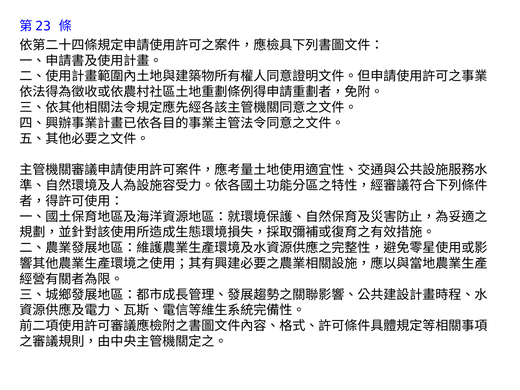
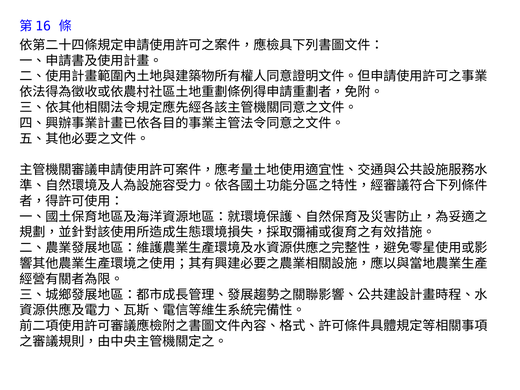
23: 23 -> 16
